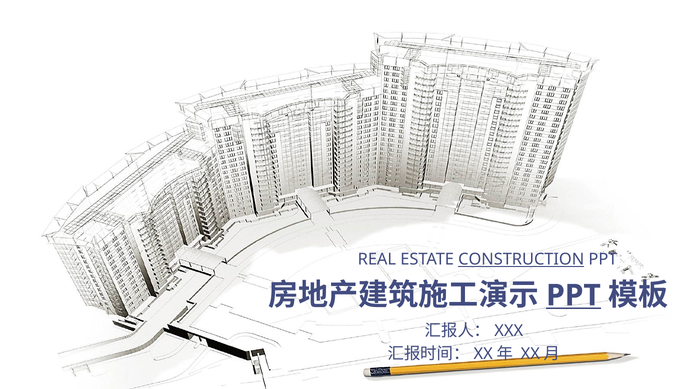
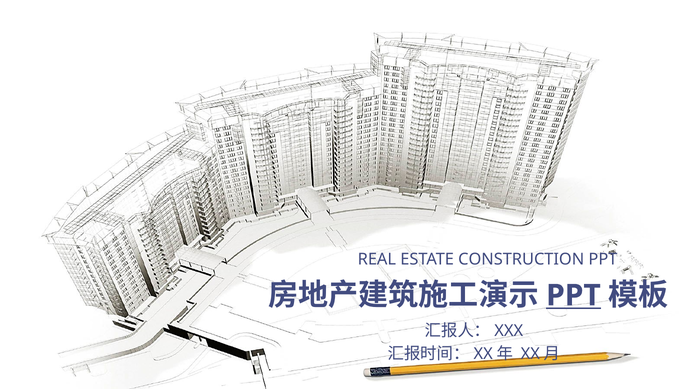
CONSTRUCTION underline: present -> none
